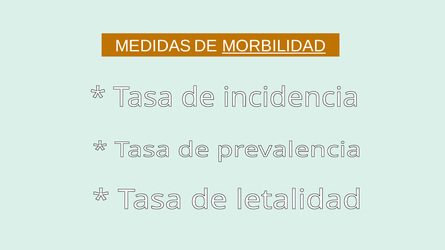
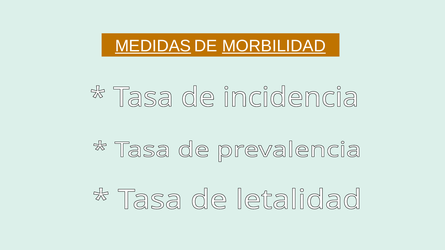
MEDIDAS underline: none -> present
